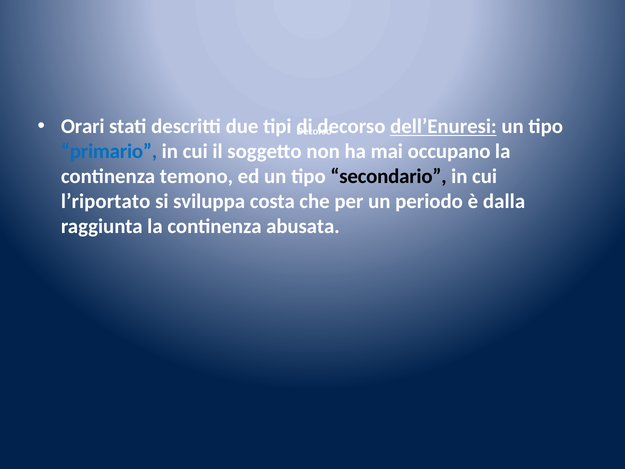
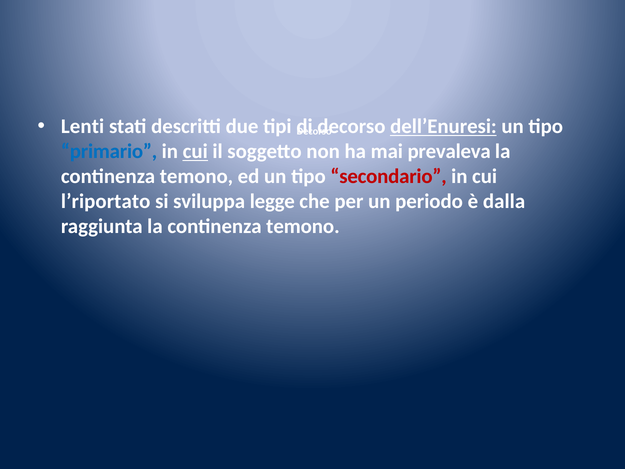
Orari: Orari -> Lenti
cui at (195, 151) underline: none -> present
occupano: occupano -> prevaleva
secondario colour: black -> red
costa: costa -> legge
raggiunta la continenza abusata: abusata -> temono
